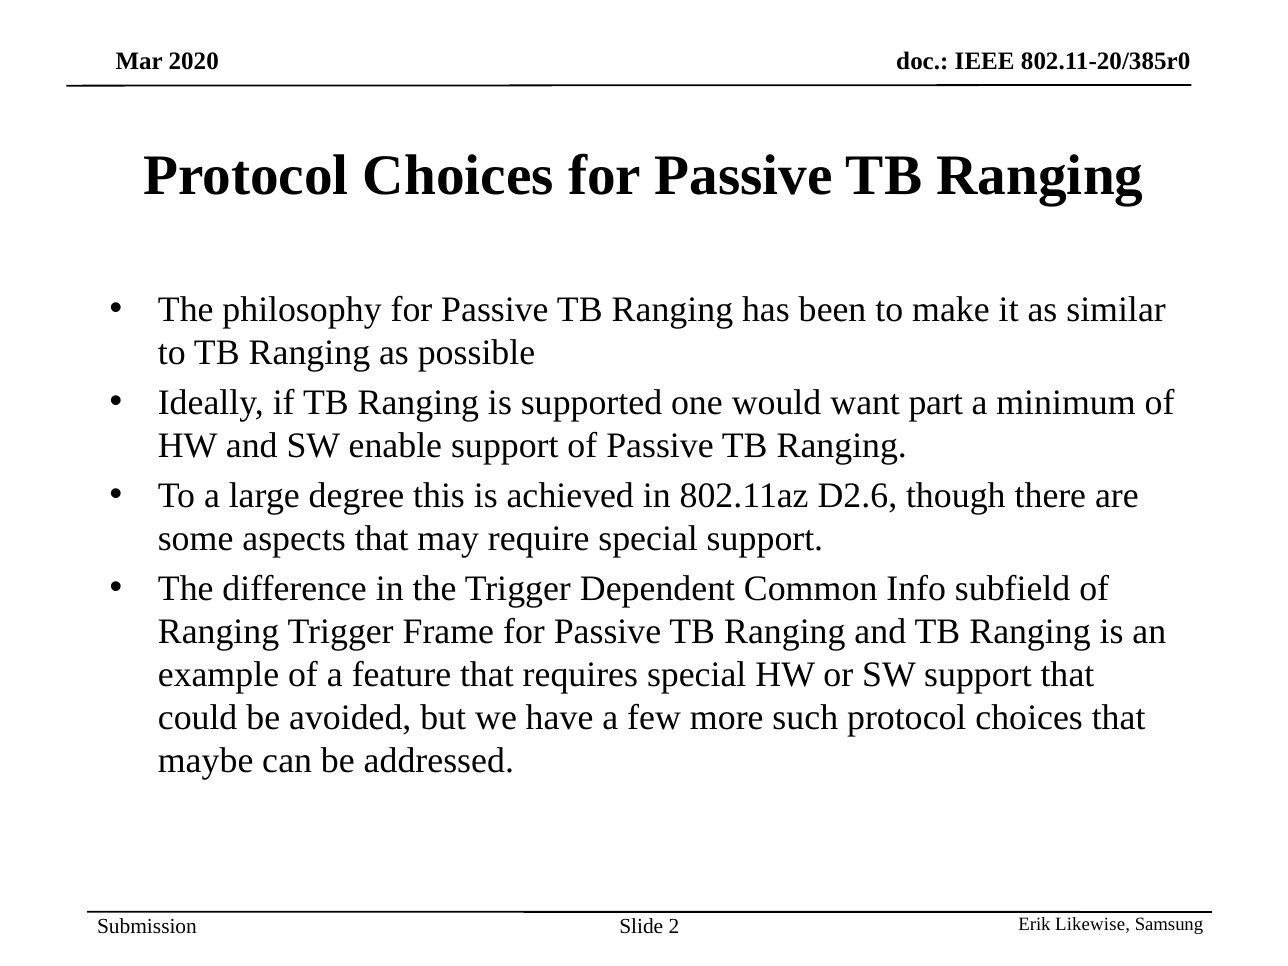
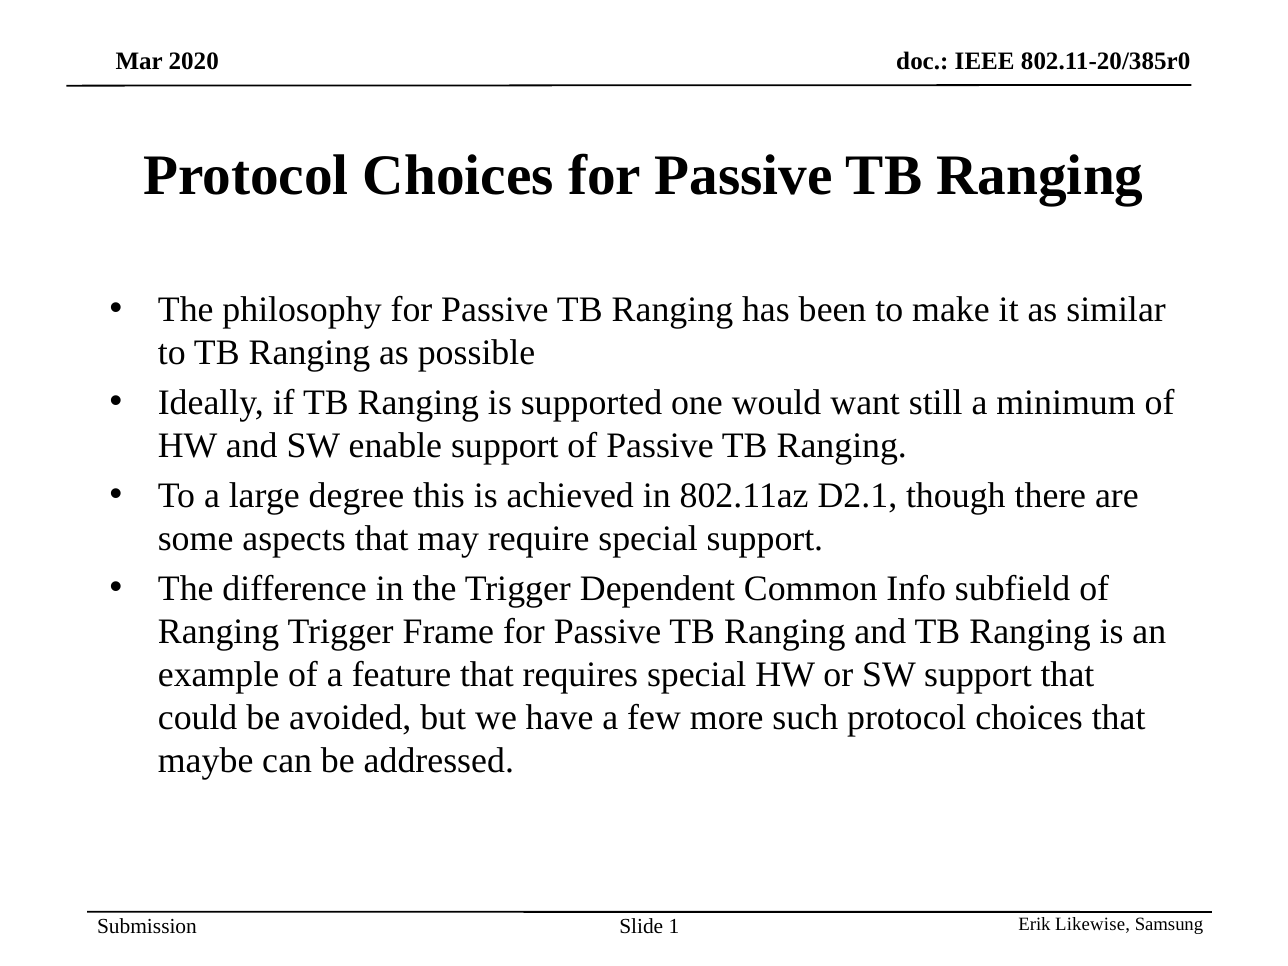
part: part -> still
D2.6: D2.6 -> D2.1
2: 2 -> 1
